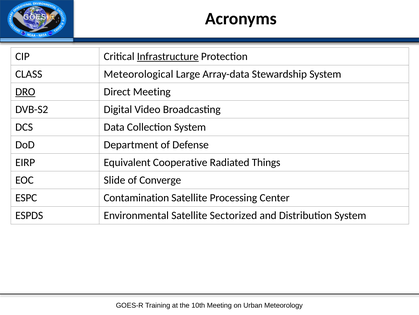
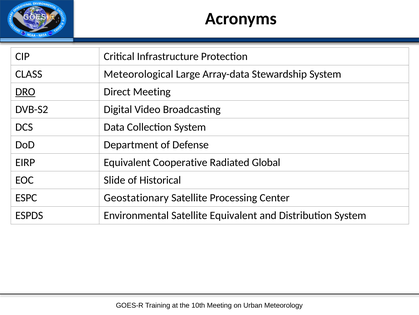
Infrastructure underline: present -> none
Things: Things -> Global
Converge: Converge -> Historical
Contamination: Contamination -> Geostationary
Satellite Sectorized: Sectorized -> Equivalent
